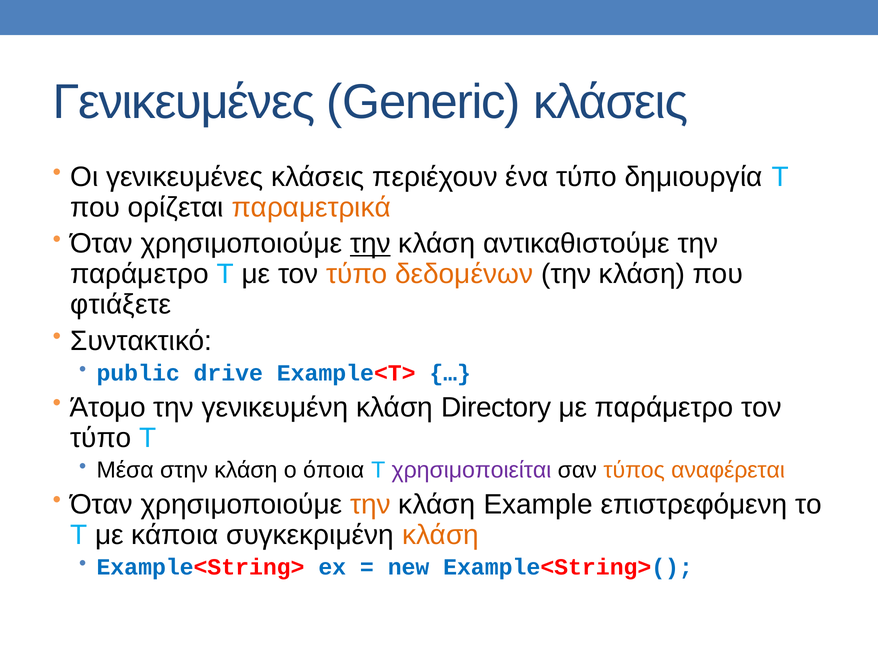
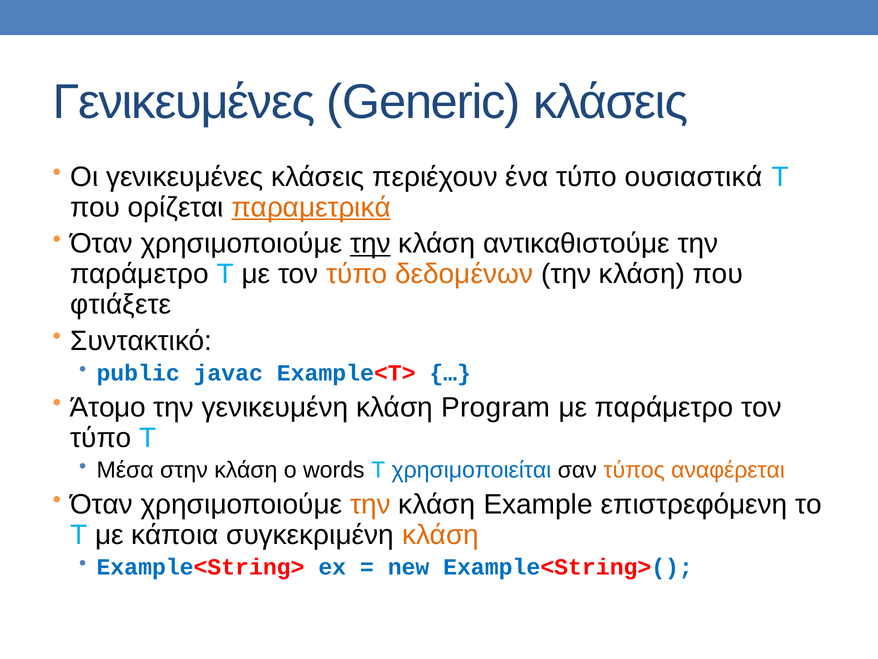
δημιουργία: δημιουργία -> ουσιαστικά
παραμετρικά underline: none -> present
drive: drive -> javac
Directory: Directory -> Program
όποια: όποια -> words
χρησιμοποιείται colour: purple -> blue
